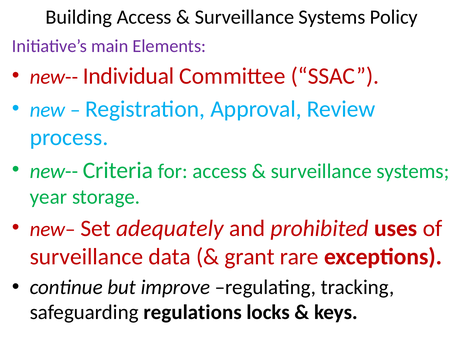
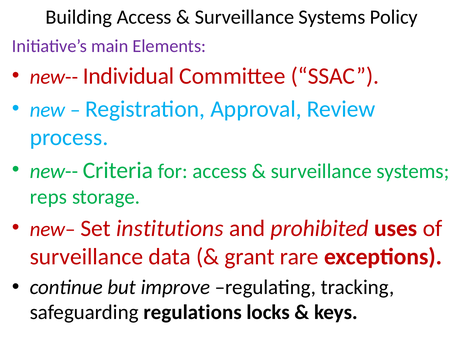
year: year -> reps
adequately: adequately -> institutions
